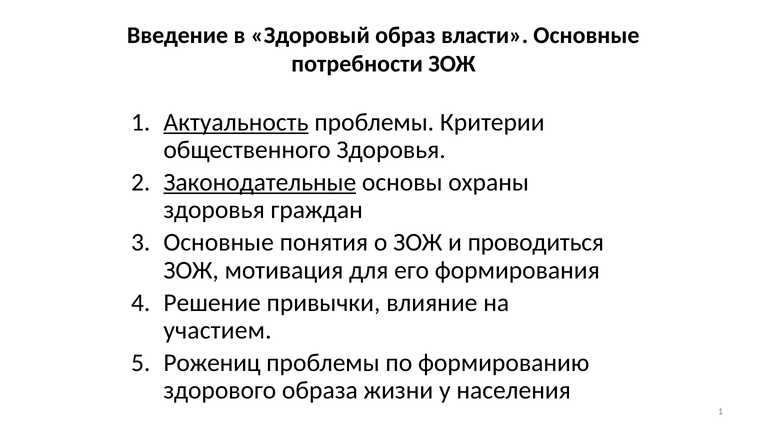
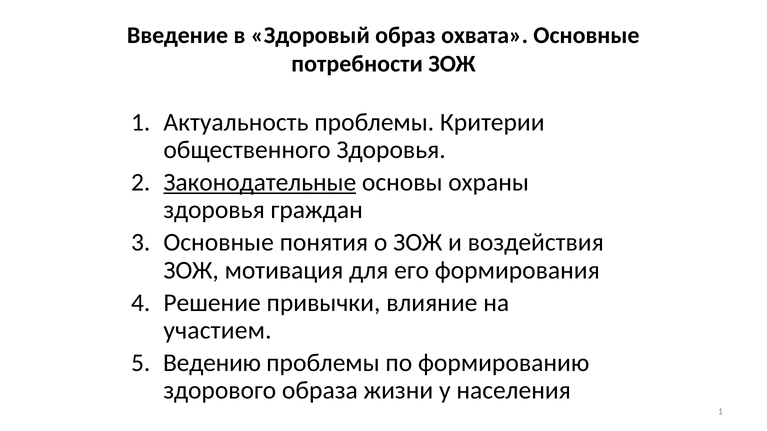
власти: власти -> охвата
Актуальность underline: present -> none
проводиться: проводиться -> воздействия
Рожениц: Рожениц -> Ведению
